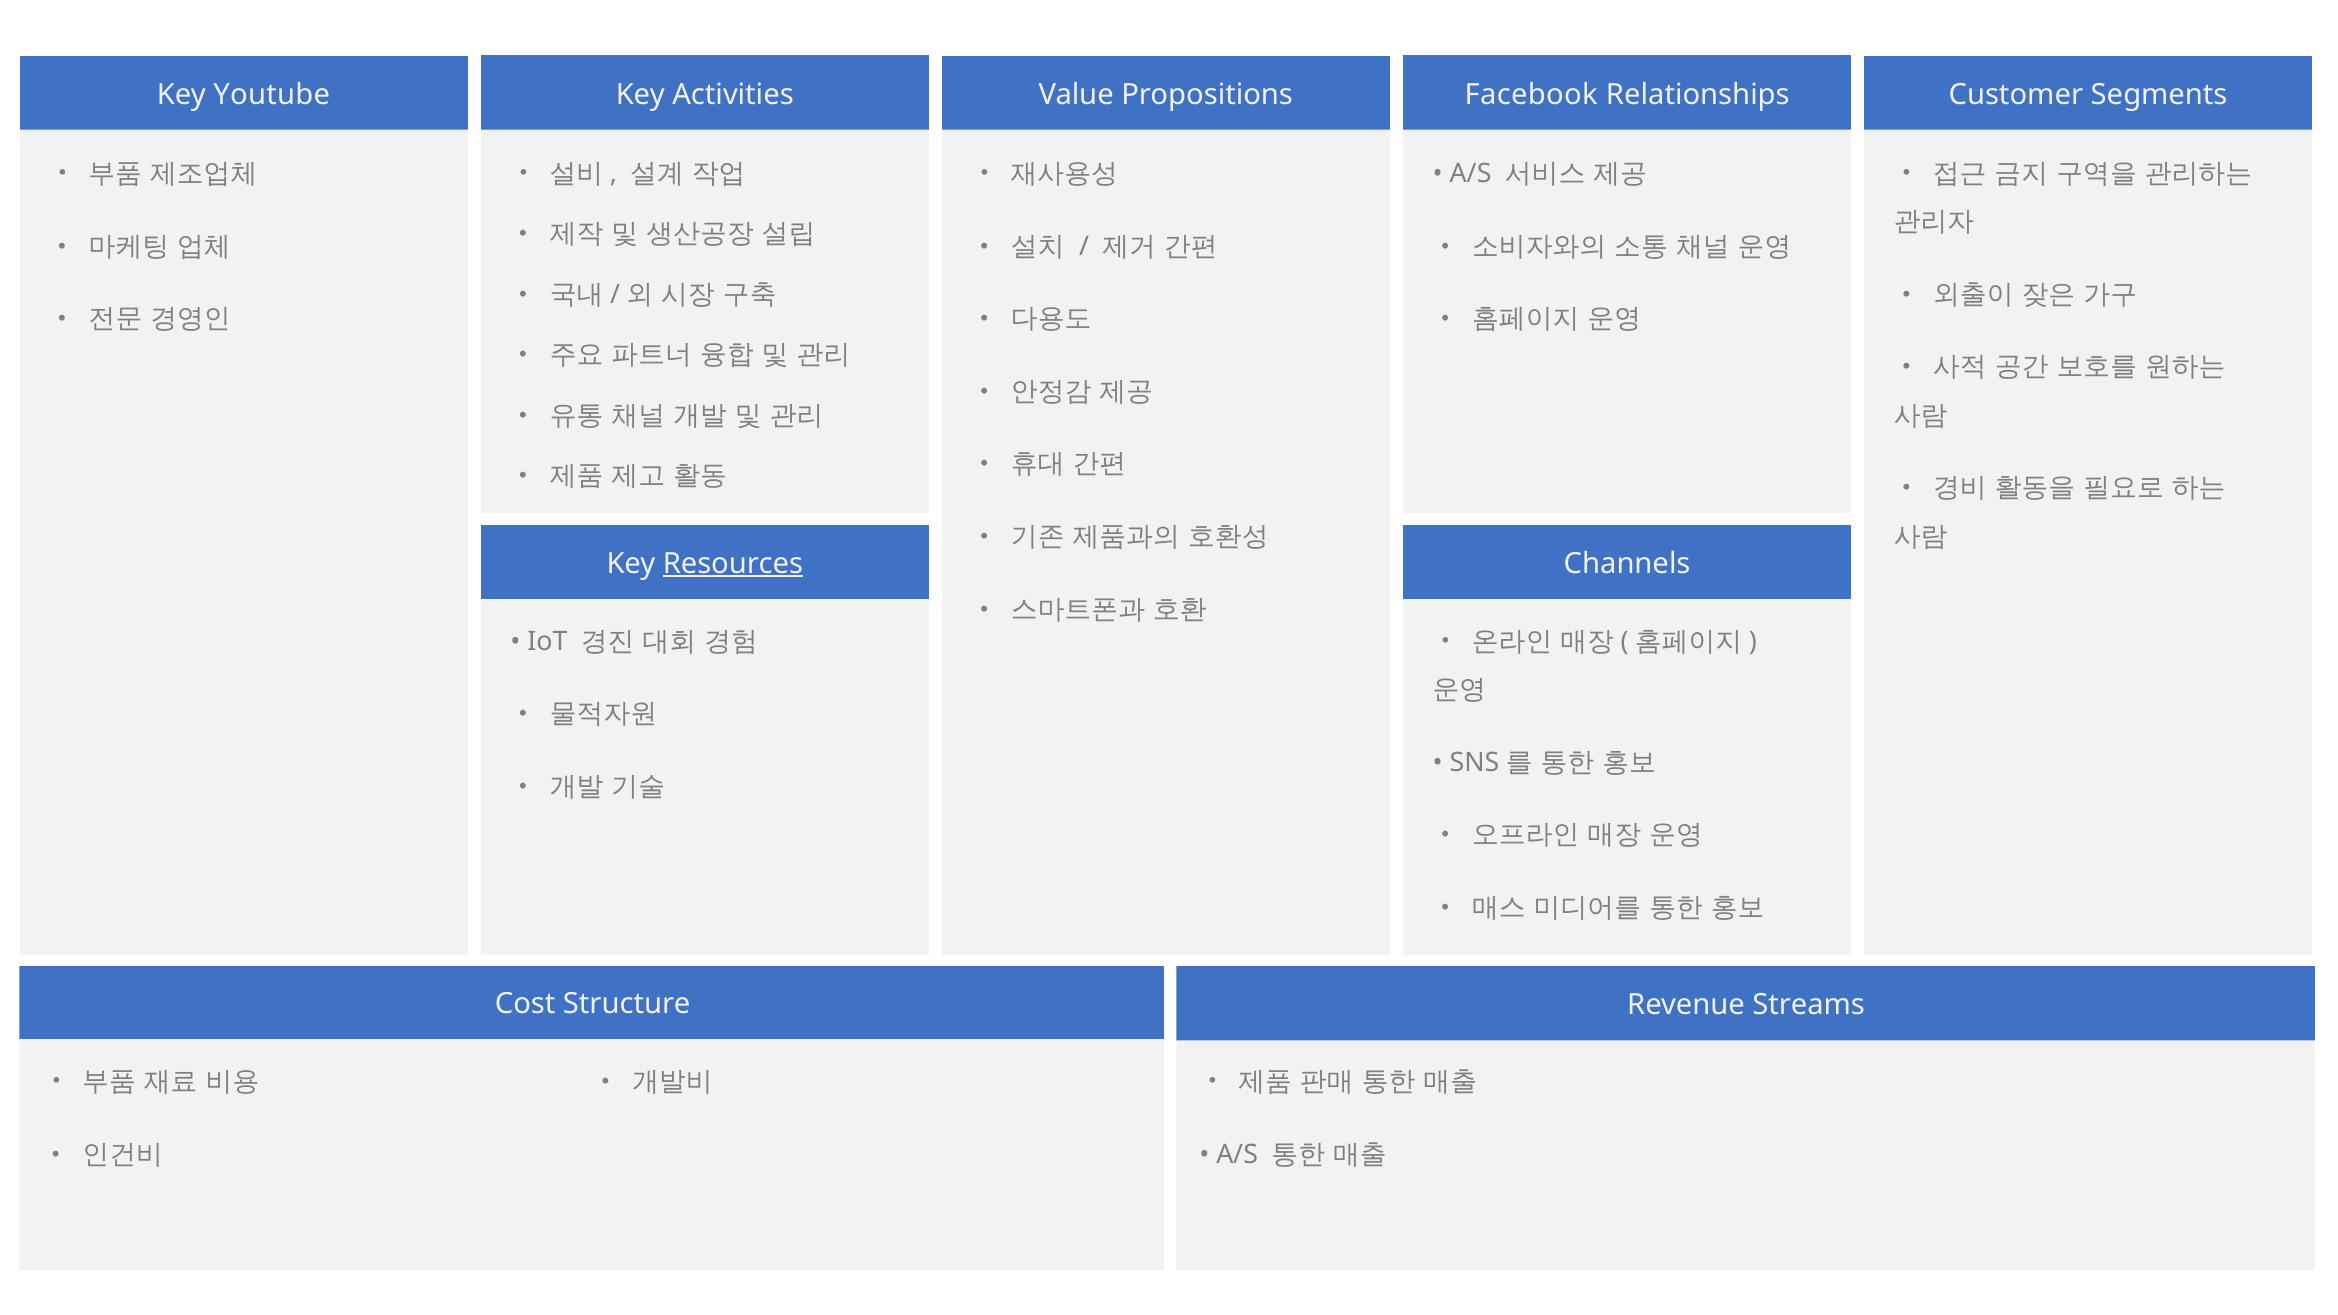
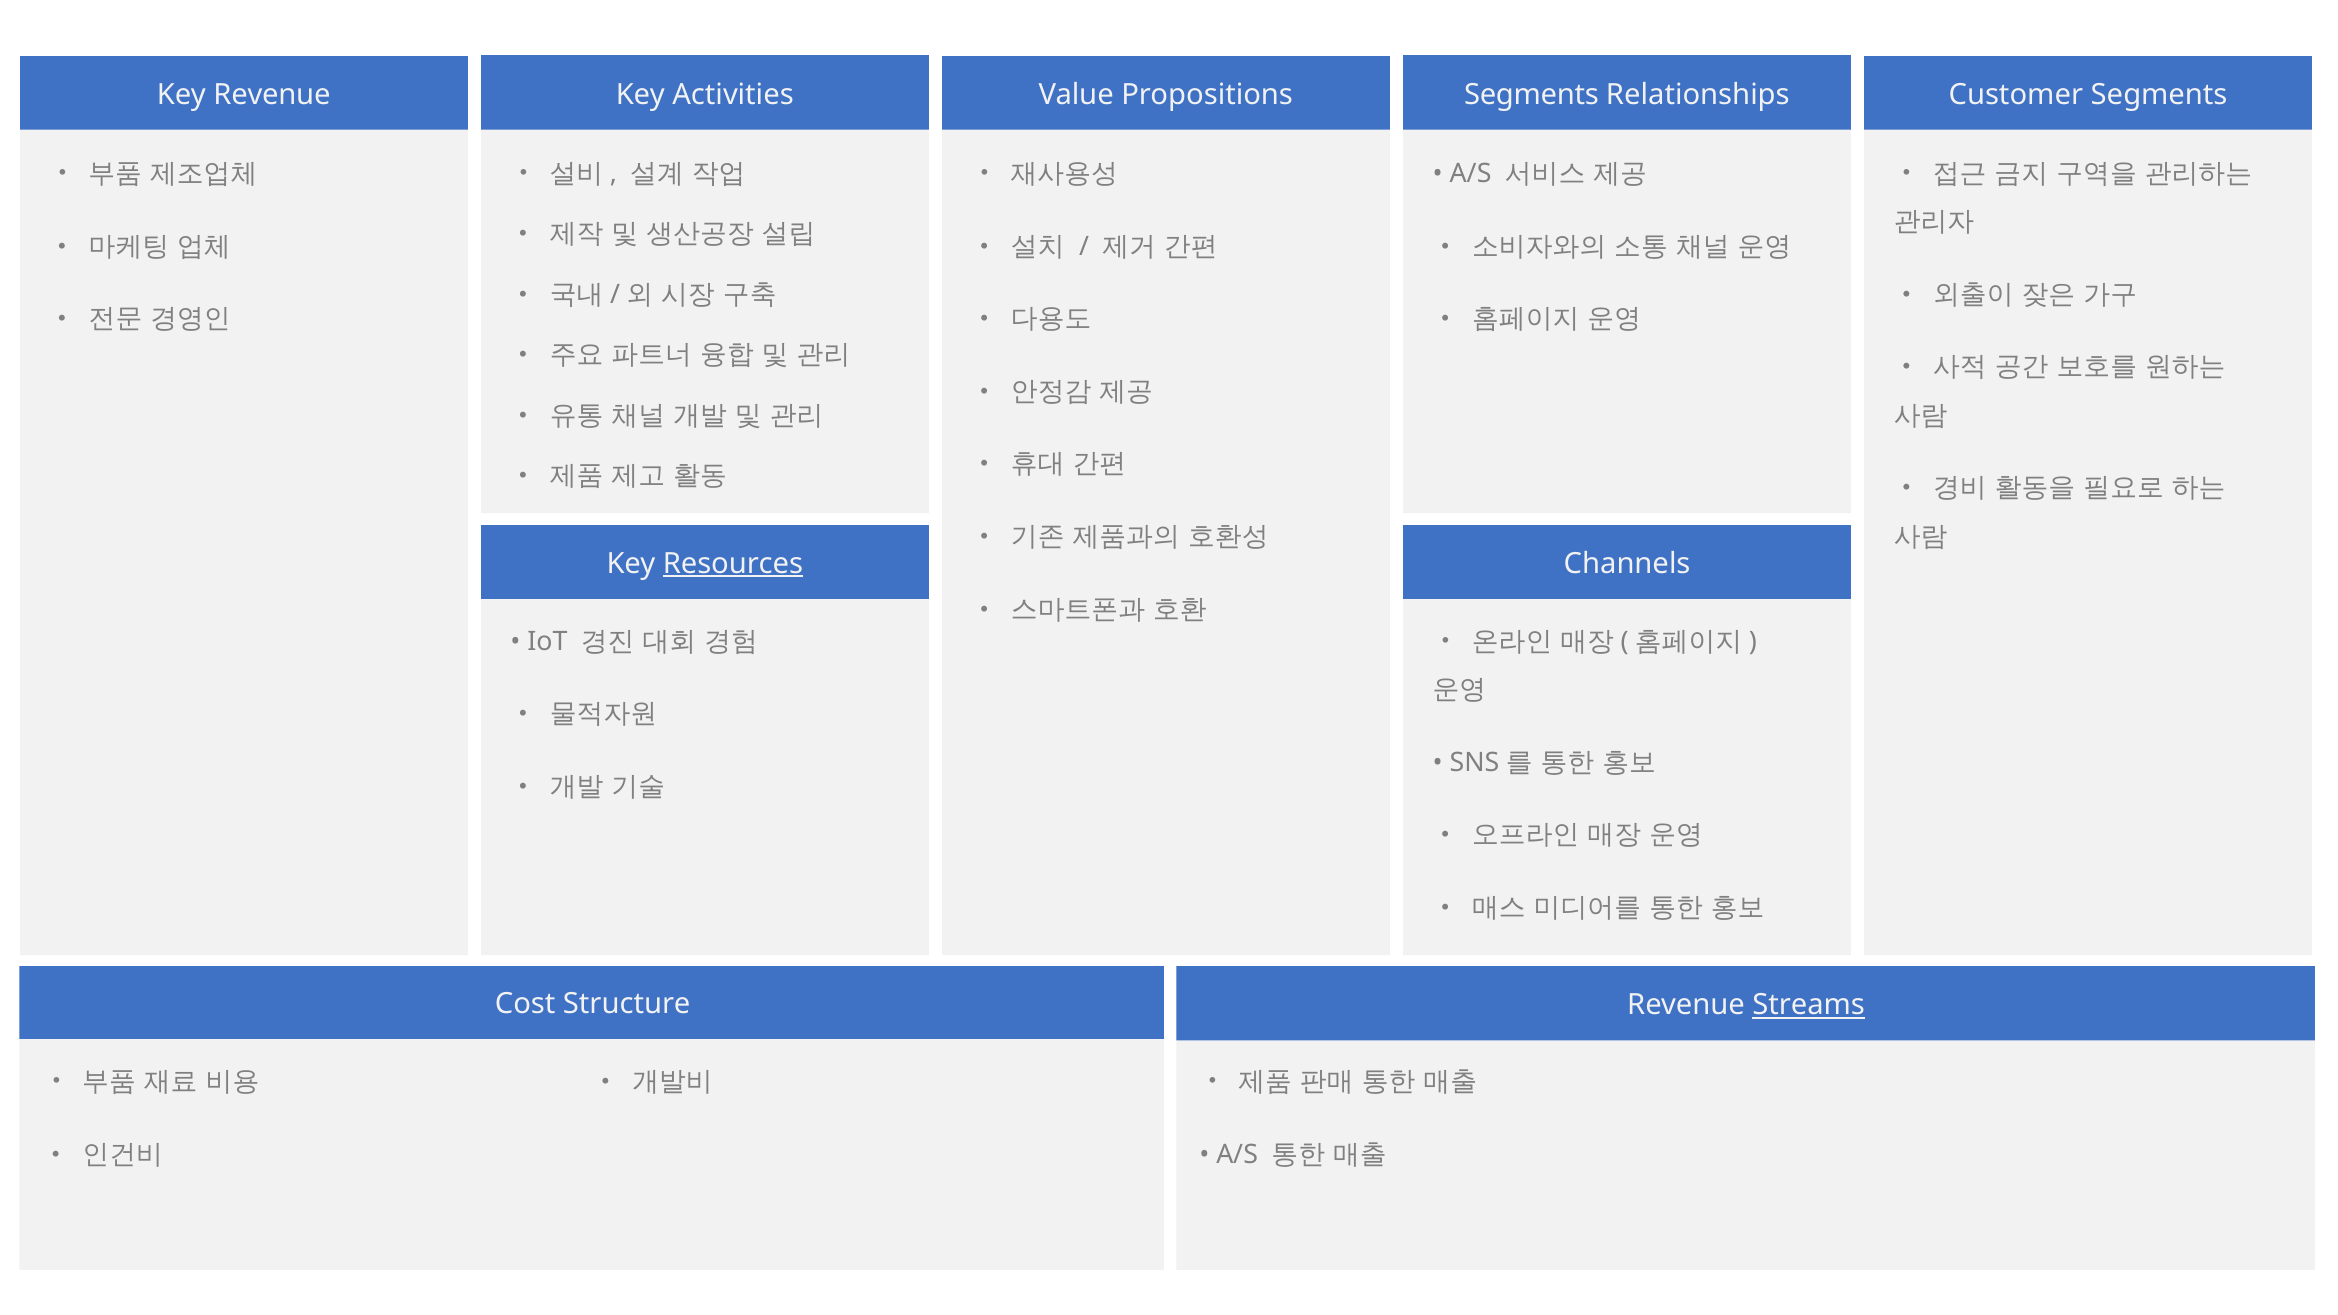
Key Youtube: Youtube -> Revenue
Facebook at (1531, 94): Facebook -> Segments
Streams underline: none -> present
